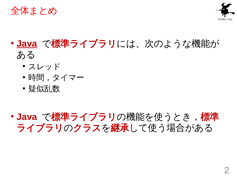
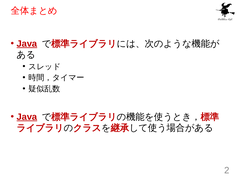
Java at (27, 117) underline: none -> present
